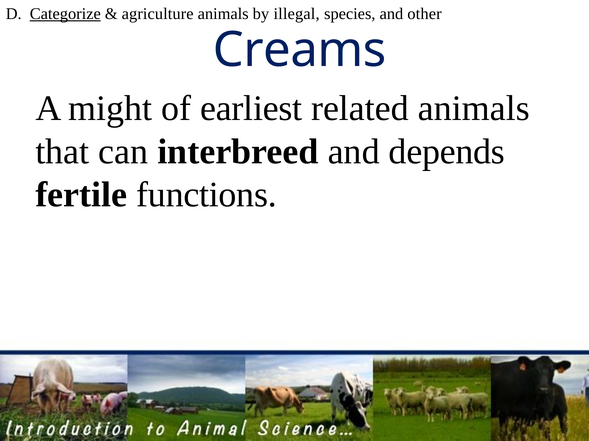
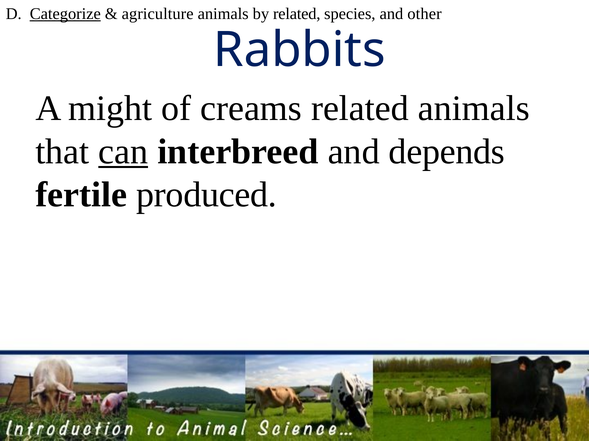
by illegal: illegal -> related
Creams: Creams -> Rabbits
earliest: earliest -> creams
can underline: none -> present
functions: functions -> produced
